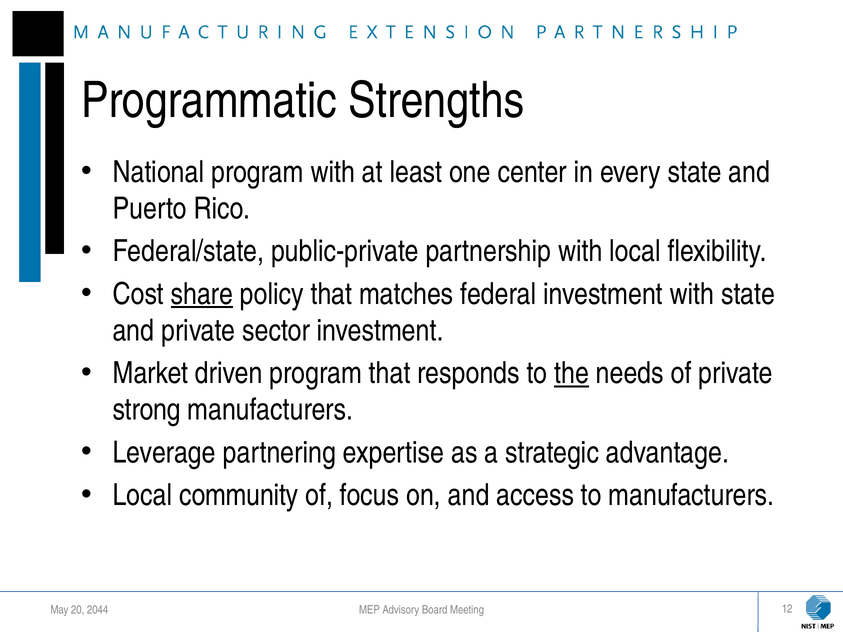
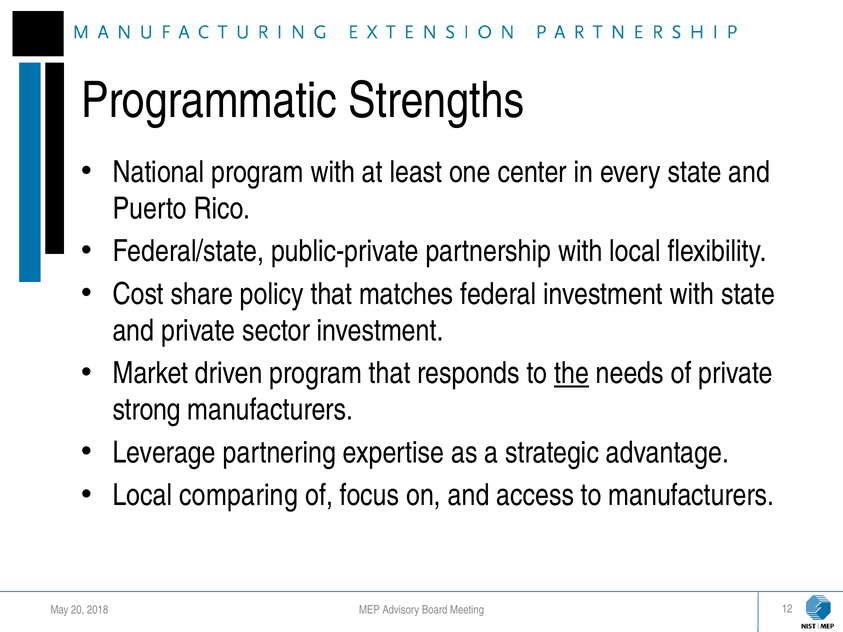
share underline: present -> none
community: community -> comparing
2044: 2044 -> 2018
